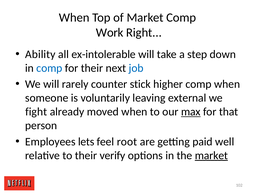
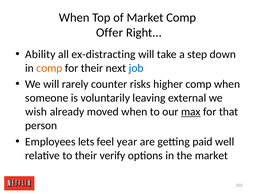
Work: Work -> Offer
ex-intolerable: ex-intolerable -> ex-distracting
comp at (49, 68) colour: blue -> orange
stick: stick -> risks
fight: fight -> wish
root: root -> year
market at (211, 155) underline: present -> none
